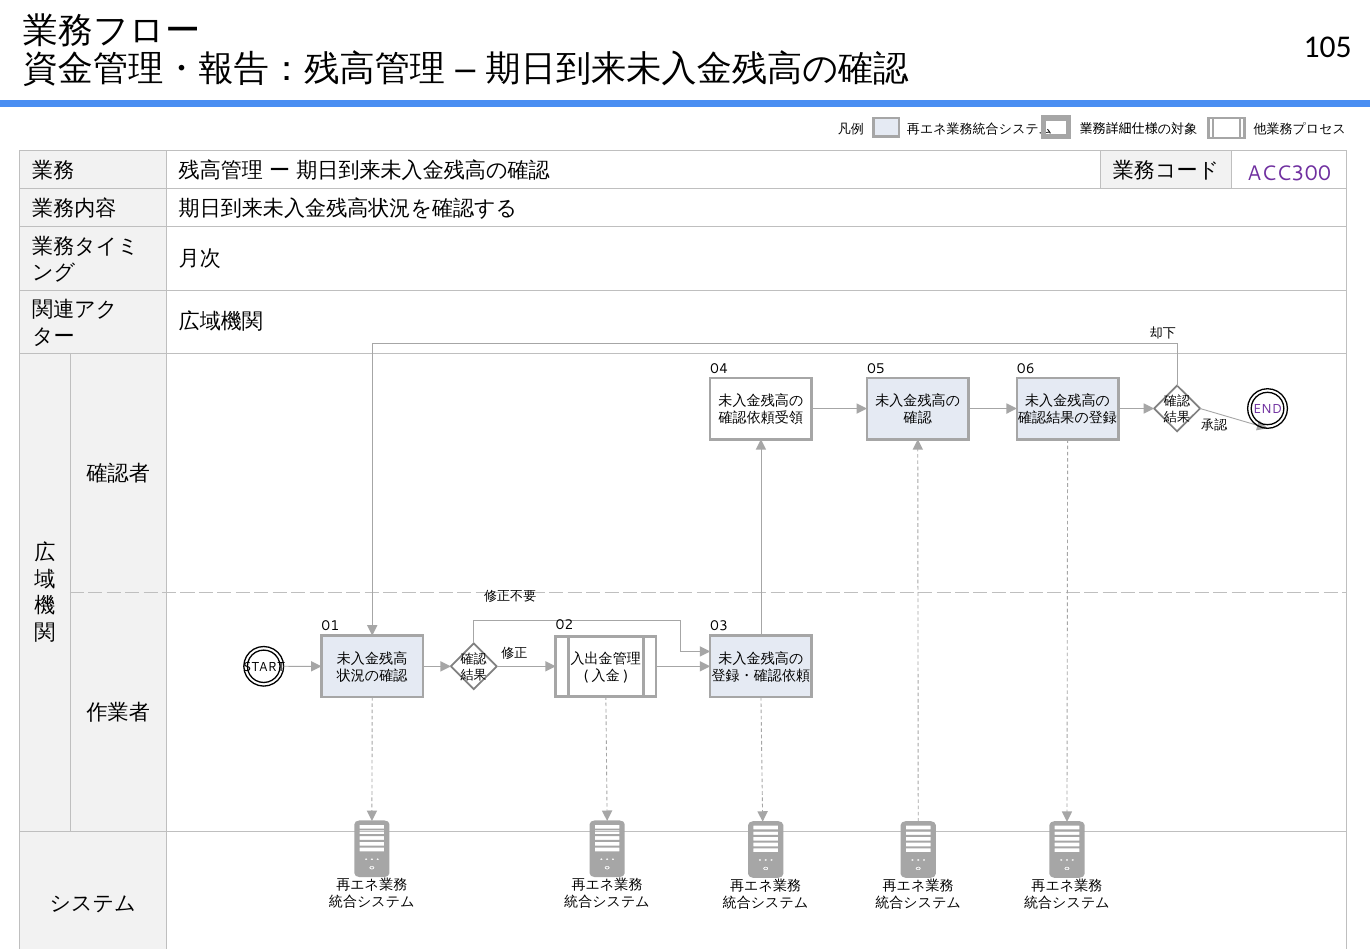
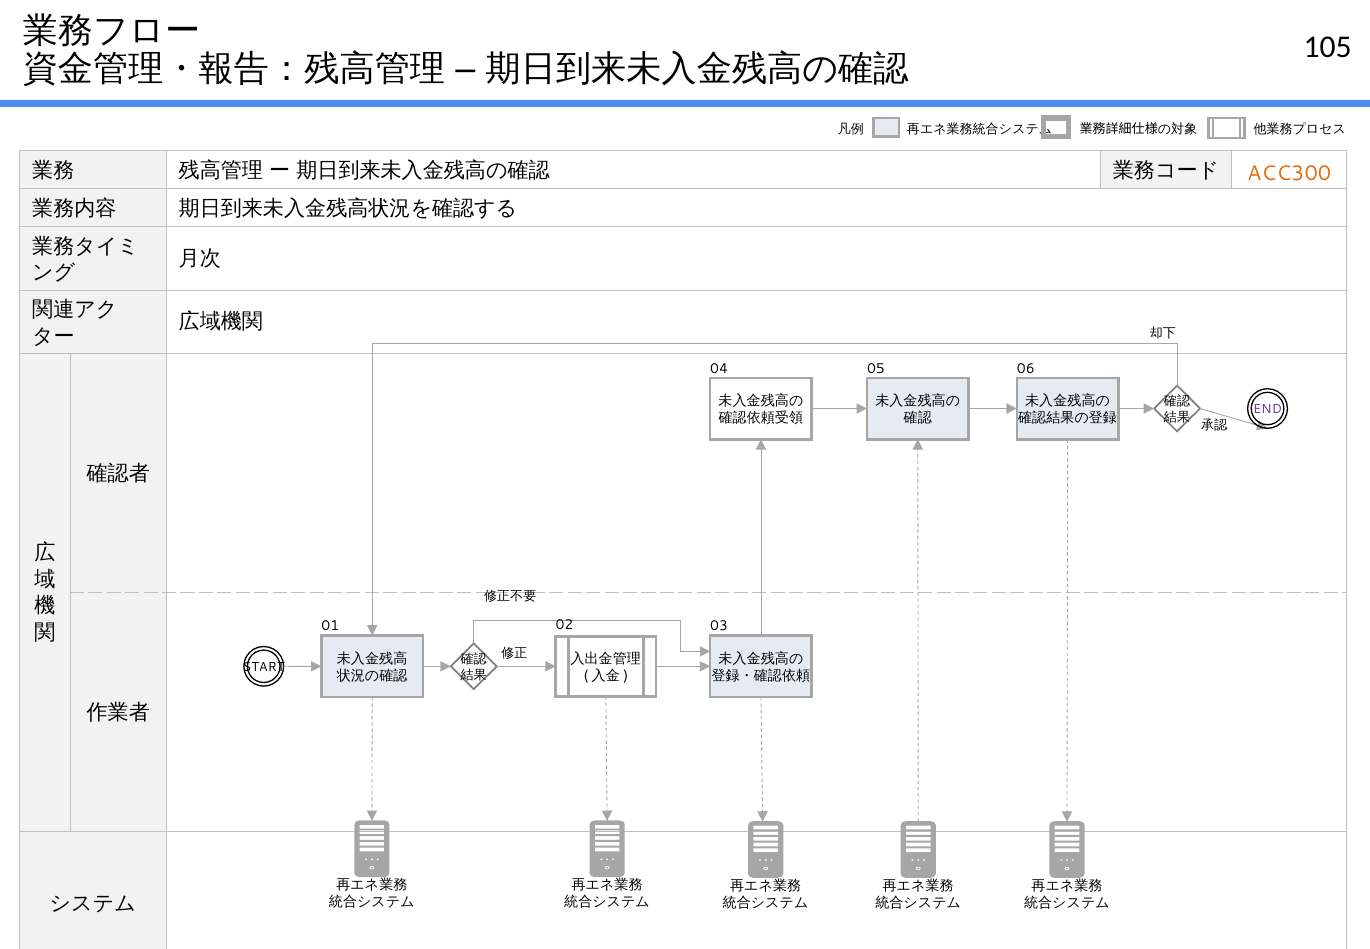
ACC300 colour: purple -> orange
